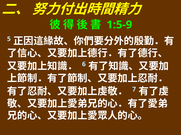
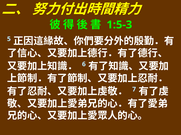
1:5-9: 1:5-9 -> 1:5-3
